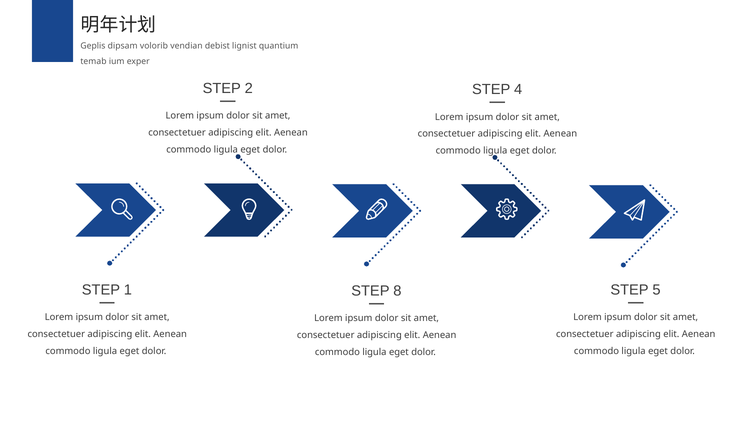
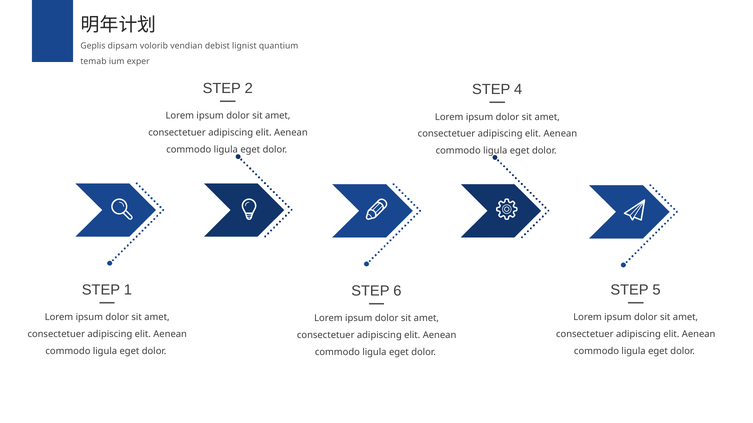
8: 8 -> 6
